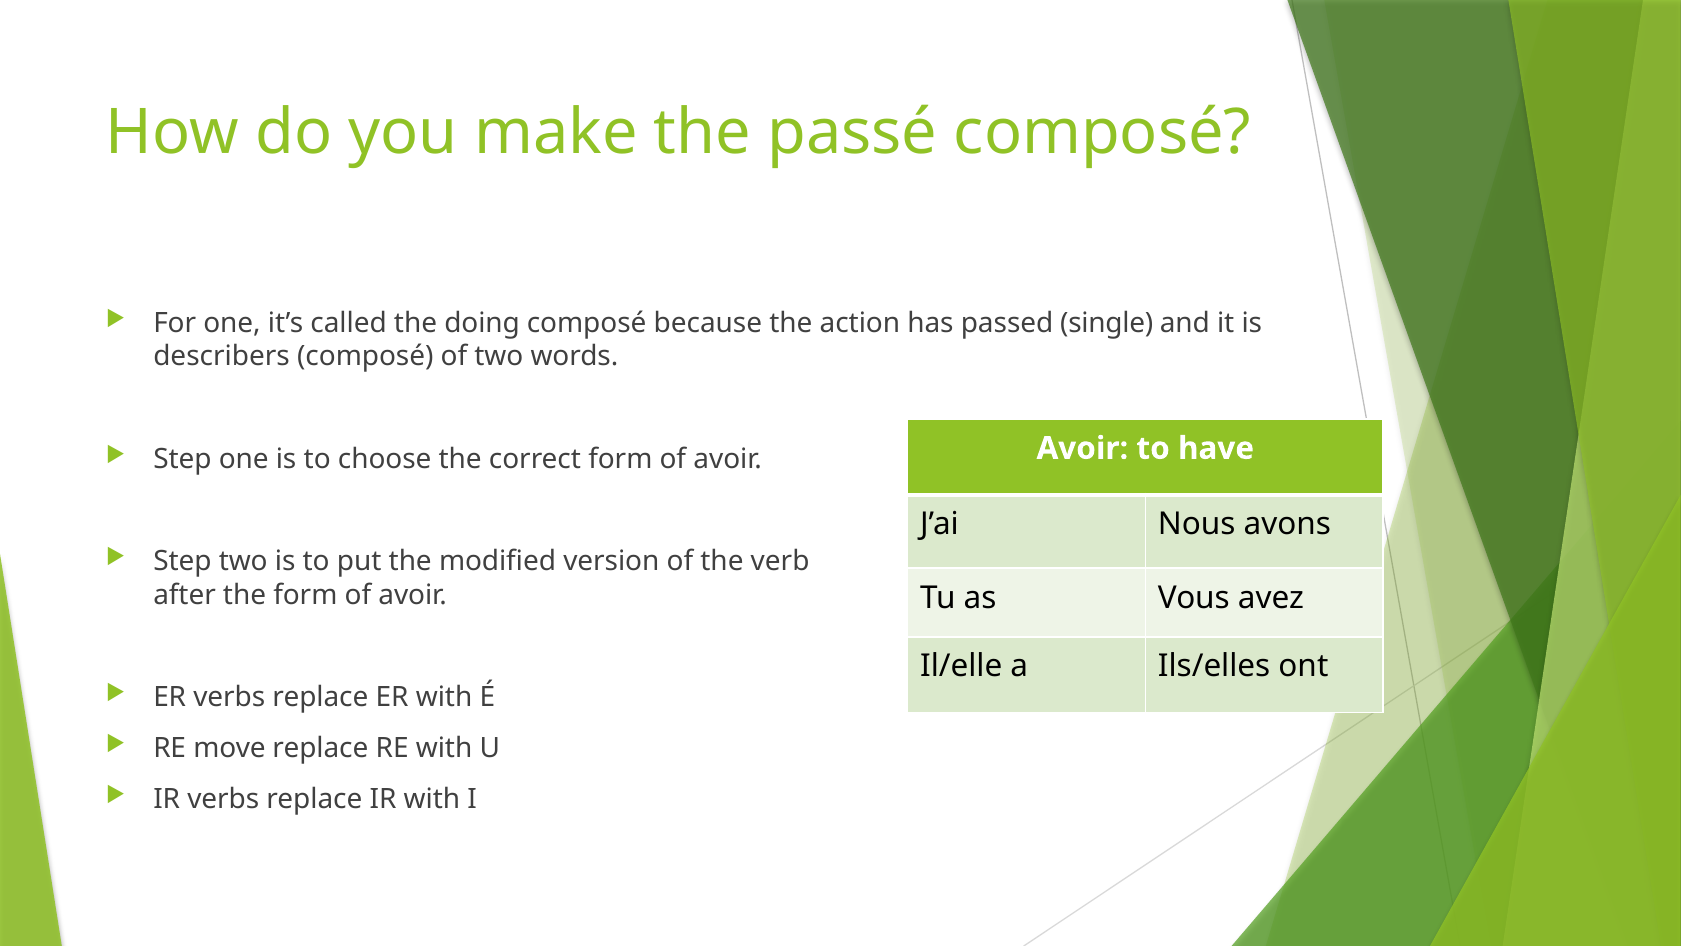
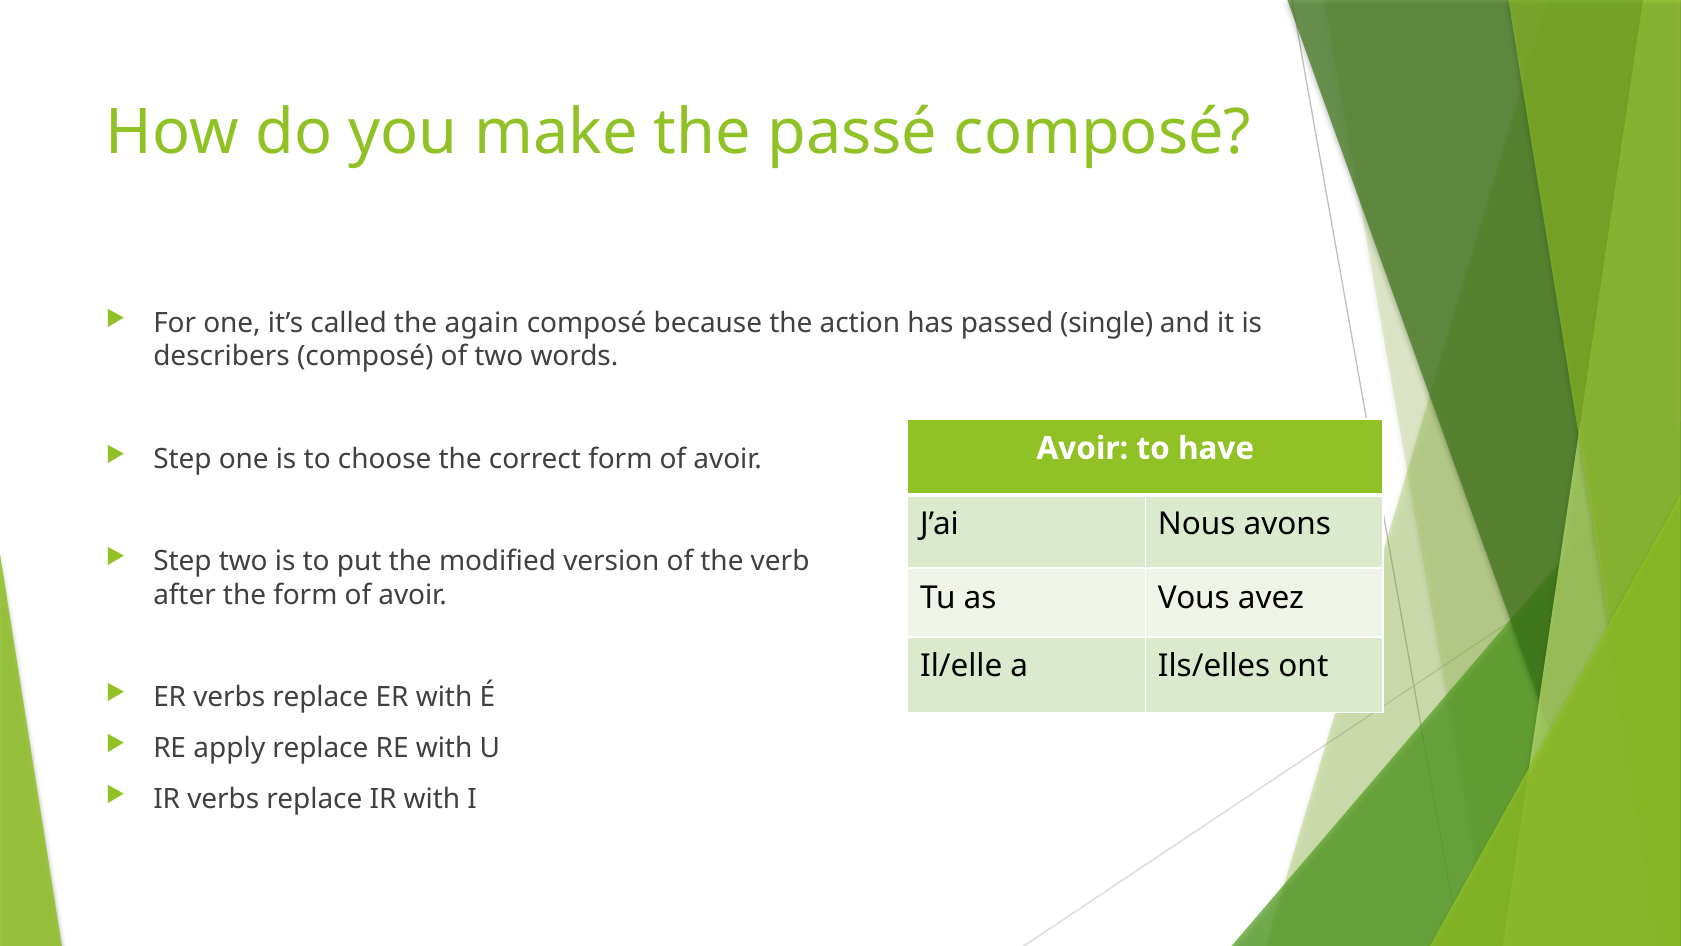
doing: doing -> again
move: move -> apply
